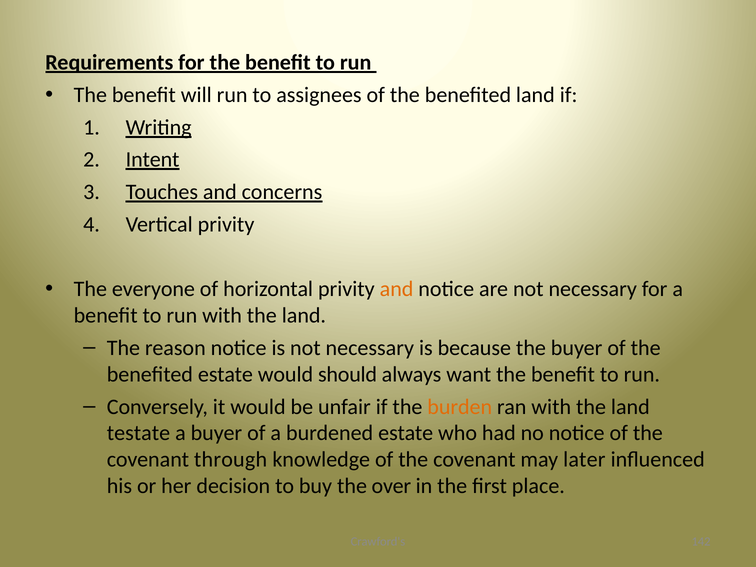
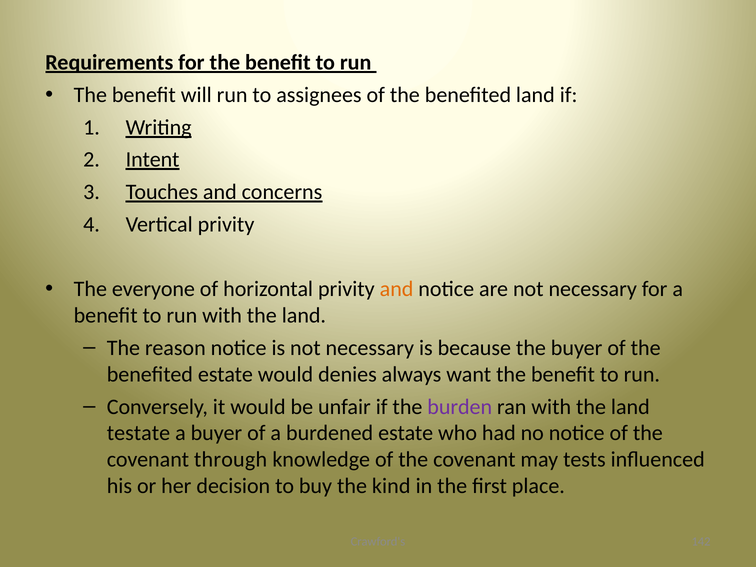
should: should -> denies
burden colour: orange -> purple
later: later -> tests
over: over -> kind
